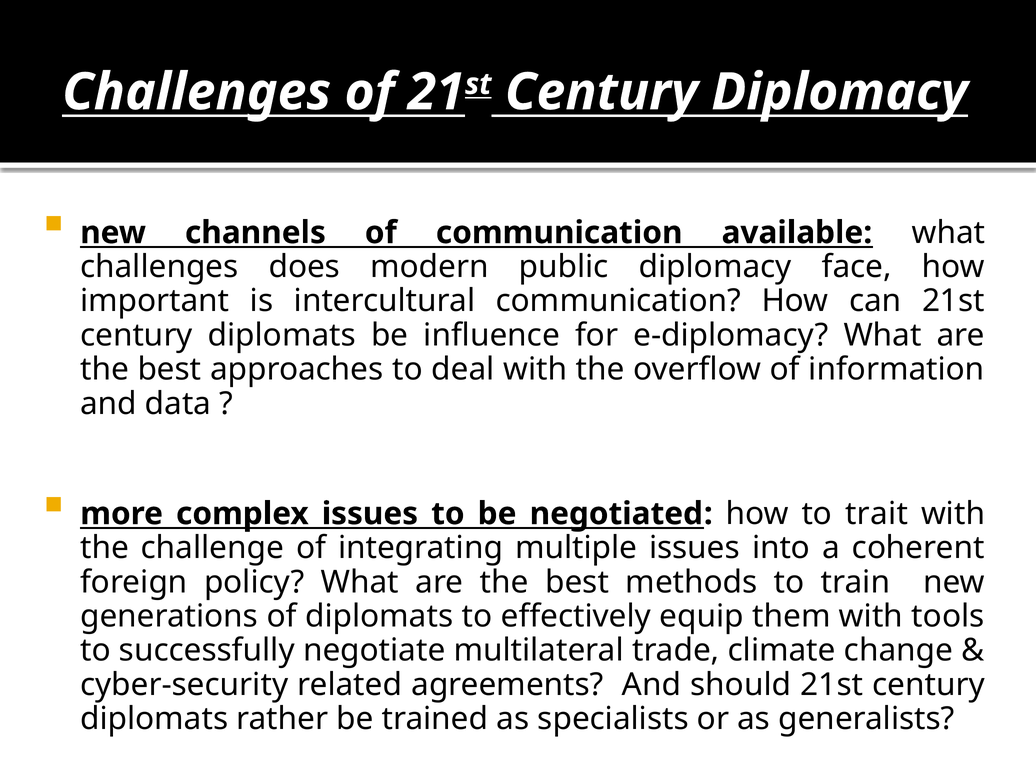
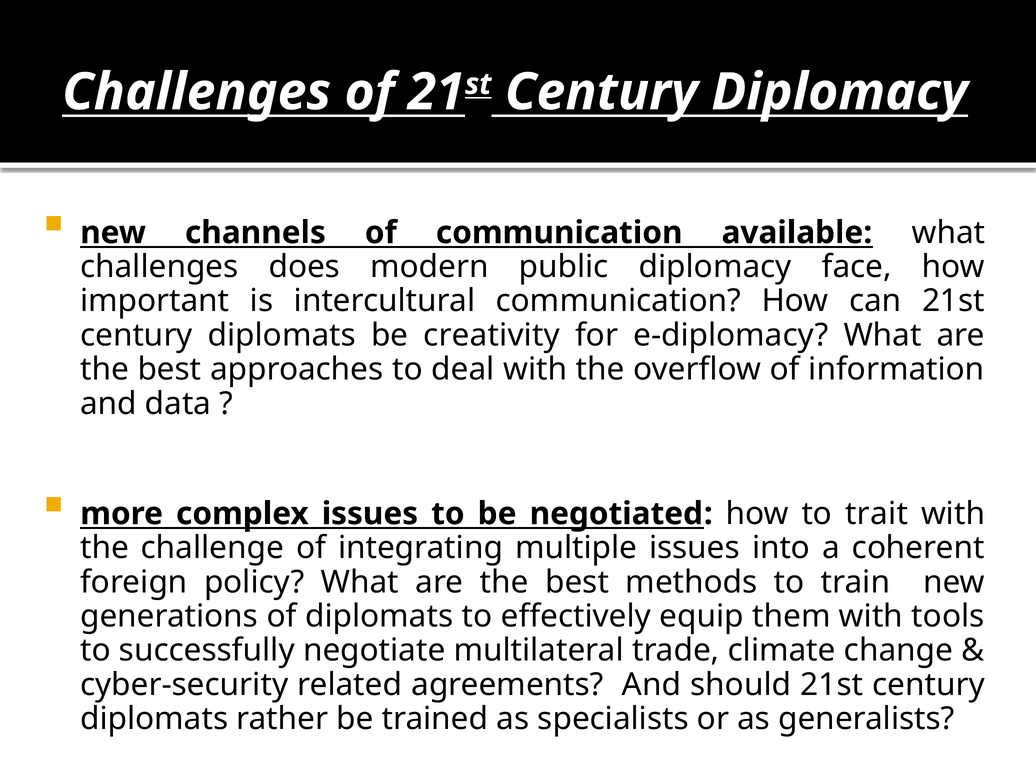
influence: influence -> creativity
